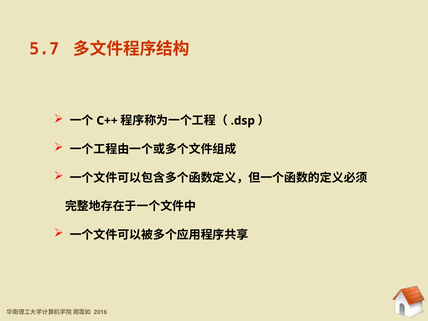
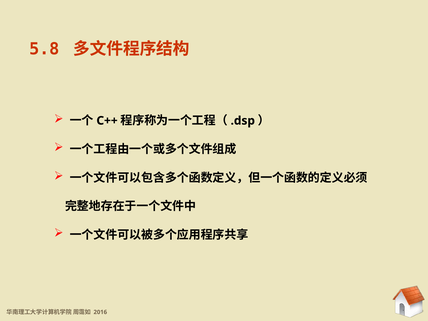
5.7: 5.7 -> 5.8
